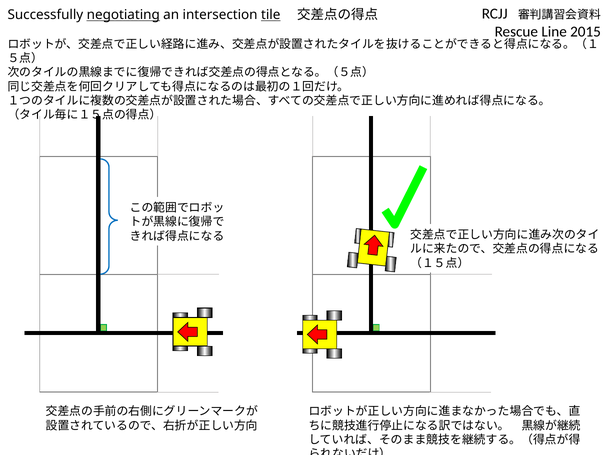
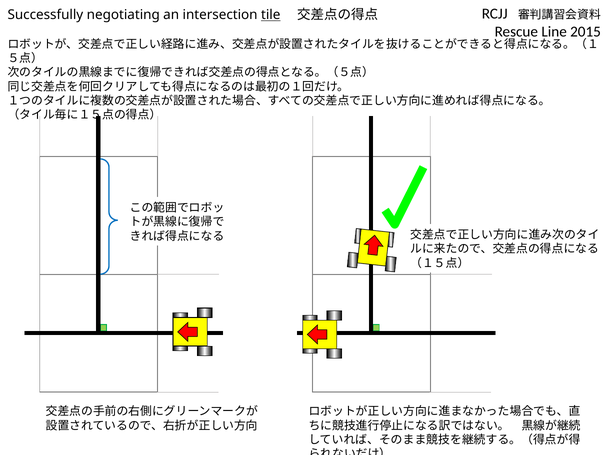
negotiating underline: present -> none
